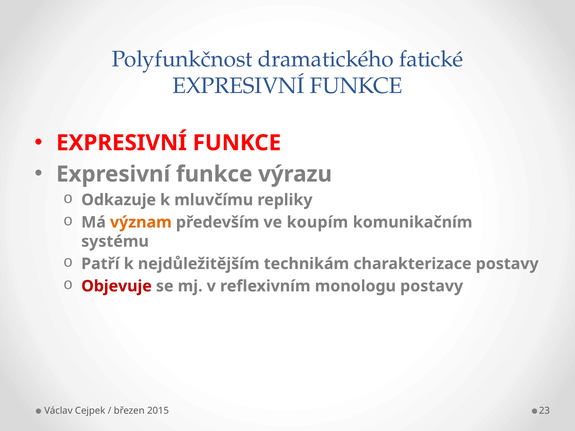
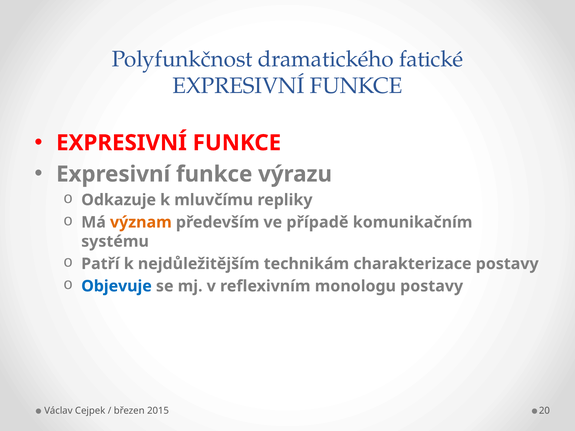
koupím: koupím -> případě
Objevuje colour: red -> blue
23: 23 -> 20
